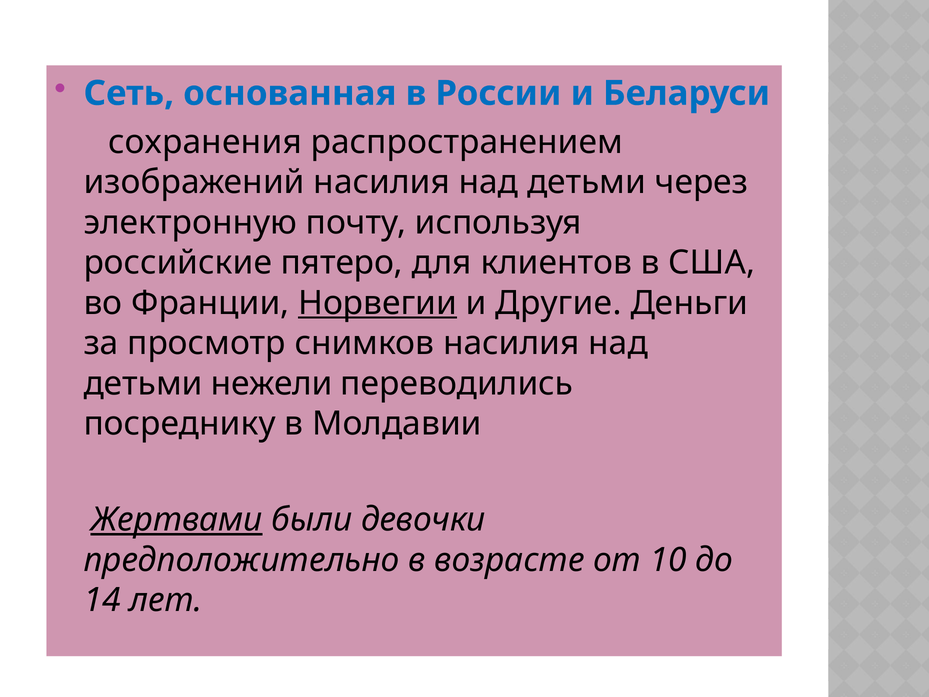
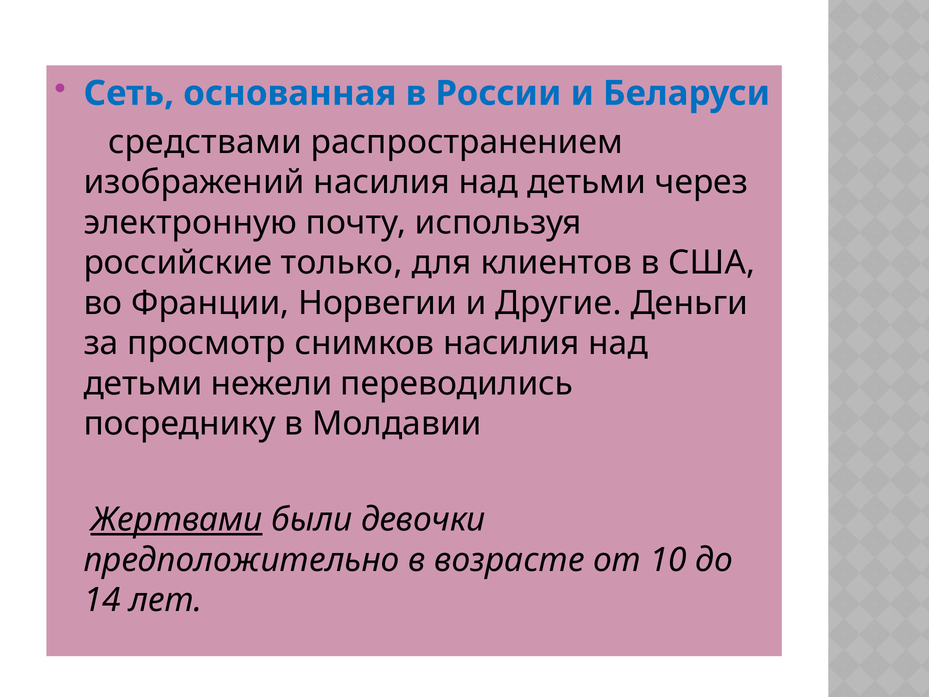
сохранения: сохранения -> средствами
пятеро: пятеро -> только
Норвегии underline: present -> none
